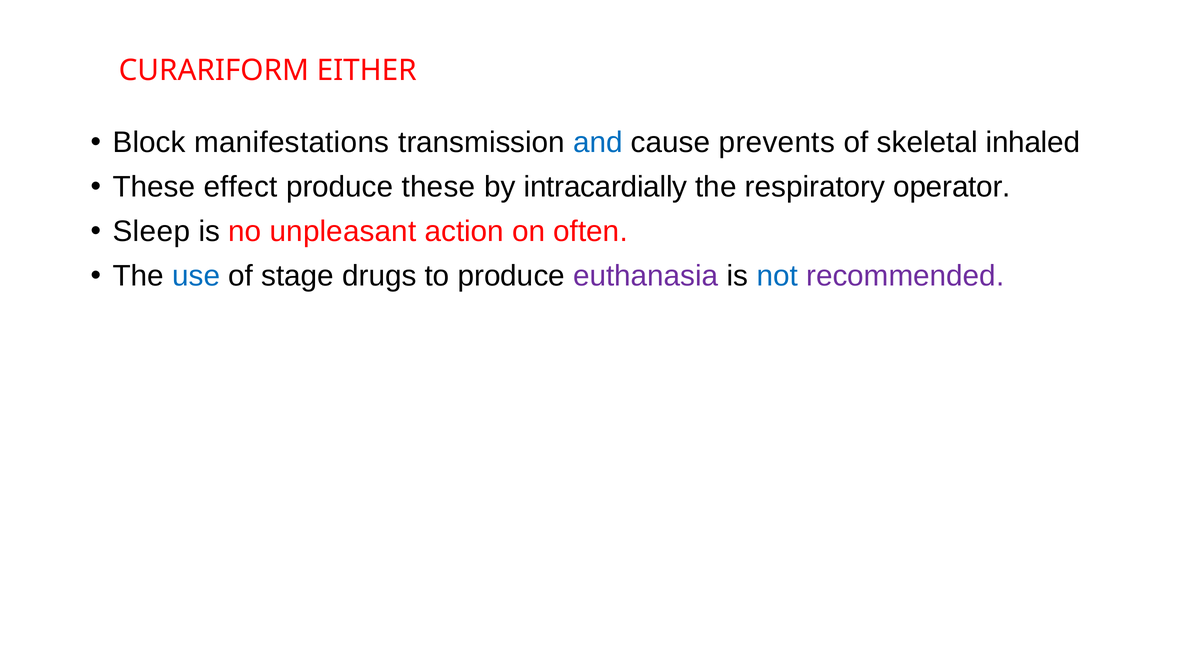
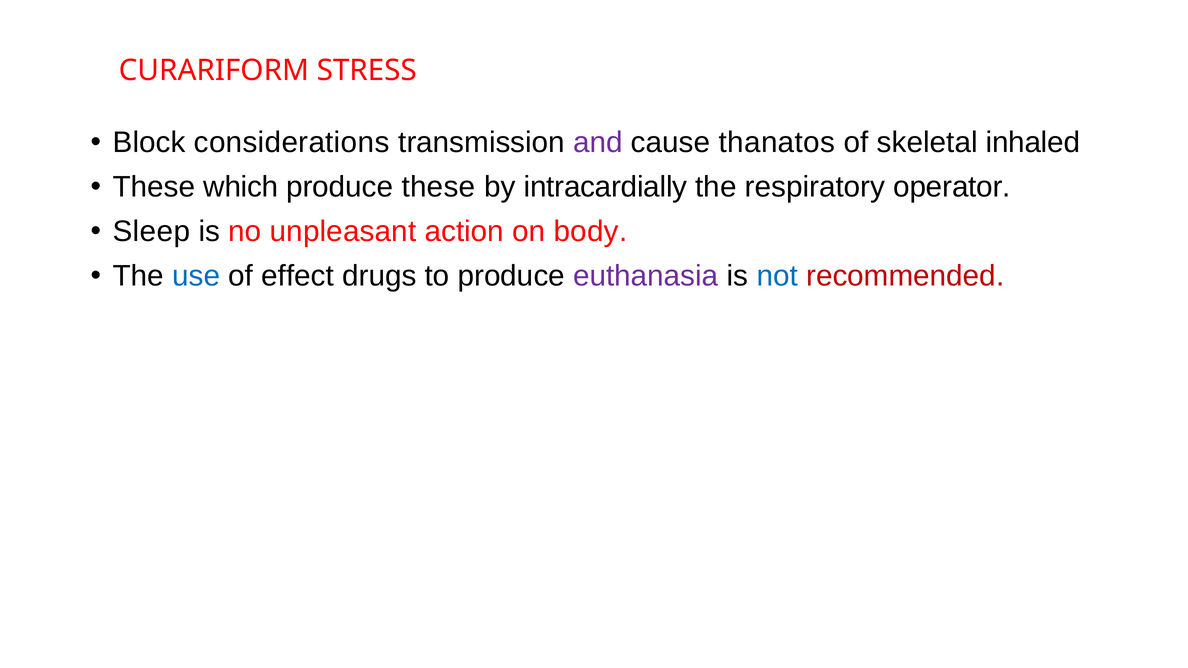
EITHER: EITHER -> STRESS
manifestations: manifestations -> considerations
and colour: blue -> purple
prevents: prevents -> thanatos
effect: effect -> which
often: often -> body
stage: stage -> effect
recommended colour: purple -> red
